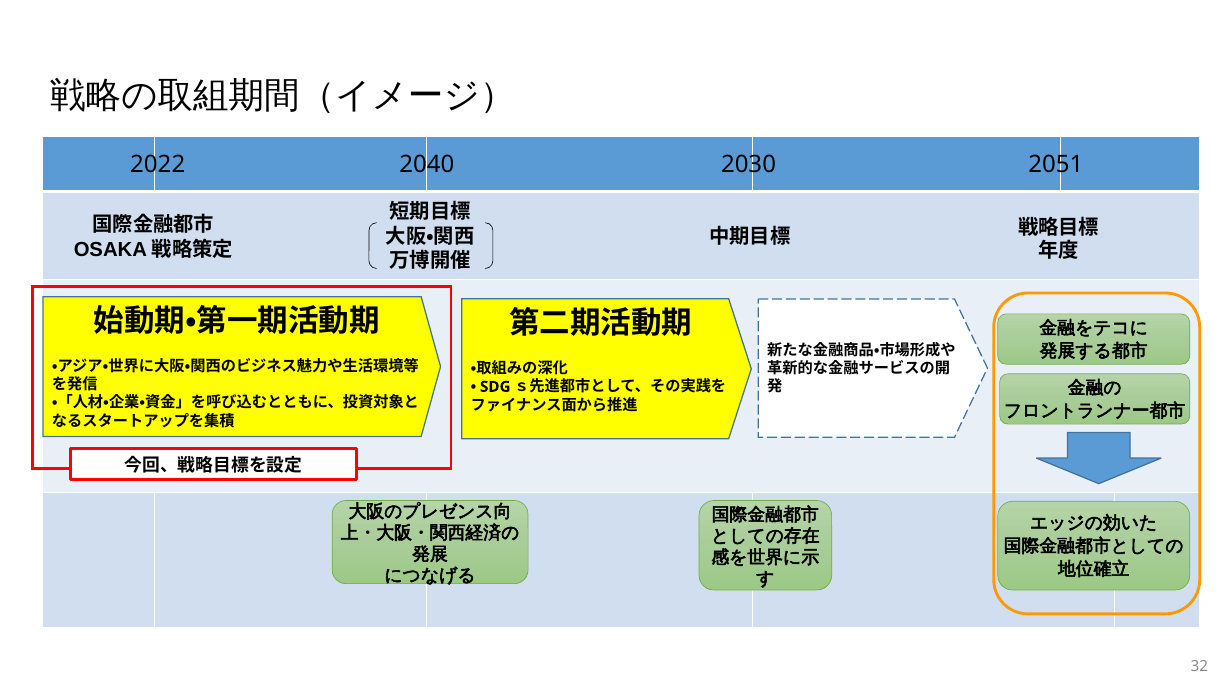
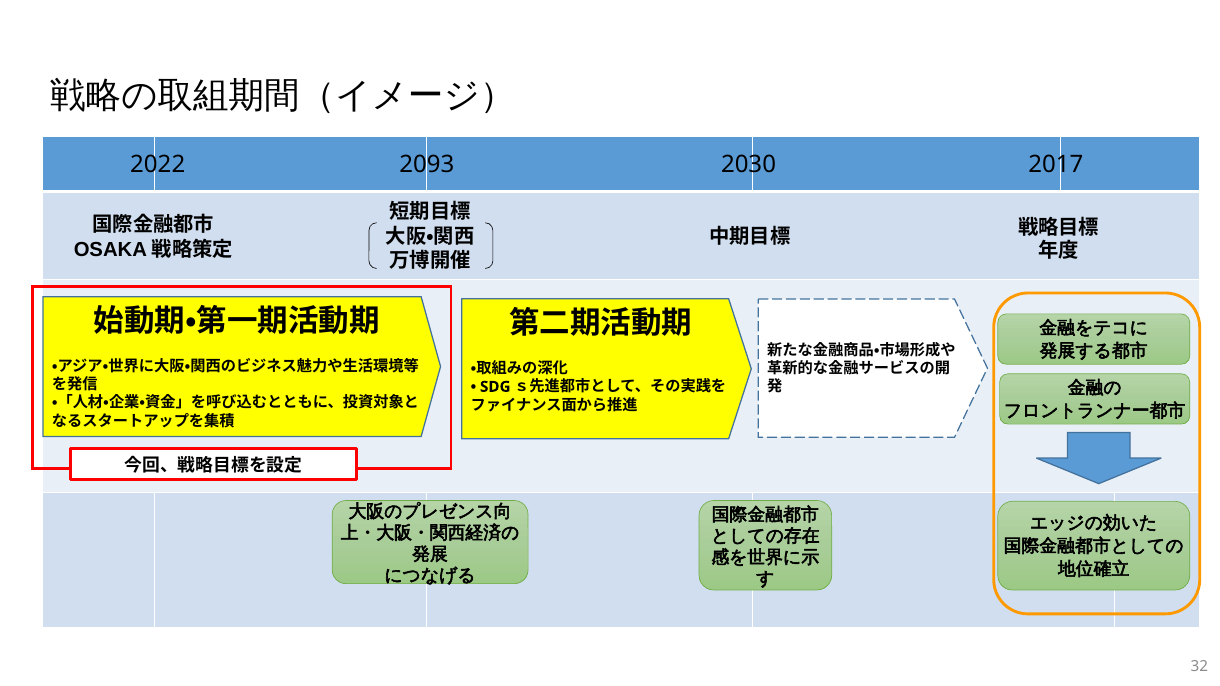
2040: 2040 -> 2093
2051: 2051 -> 2017
